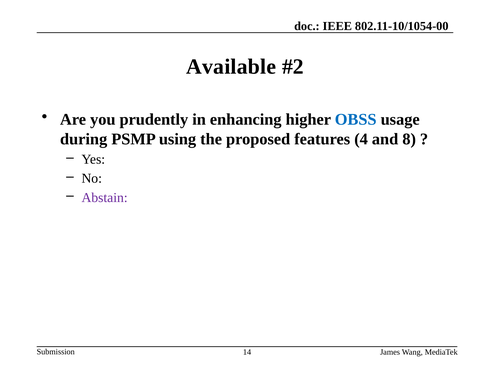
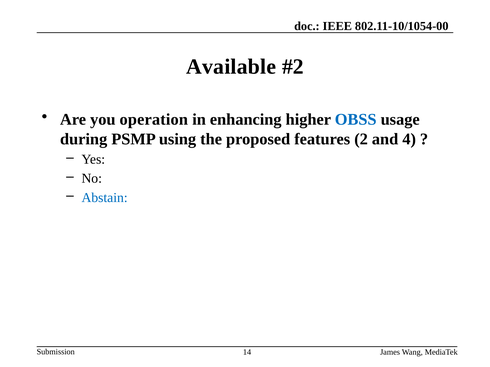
prudently: prudently -> operation
4: 4 -> 2
8: 8 -> 4
Abstain colour: purple -> blue
